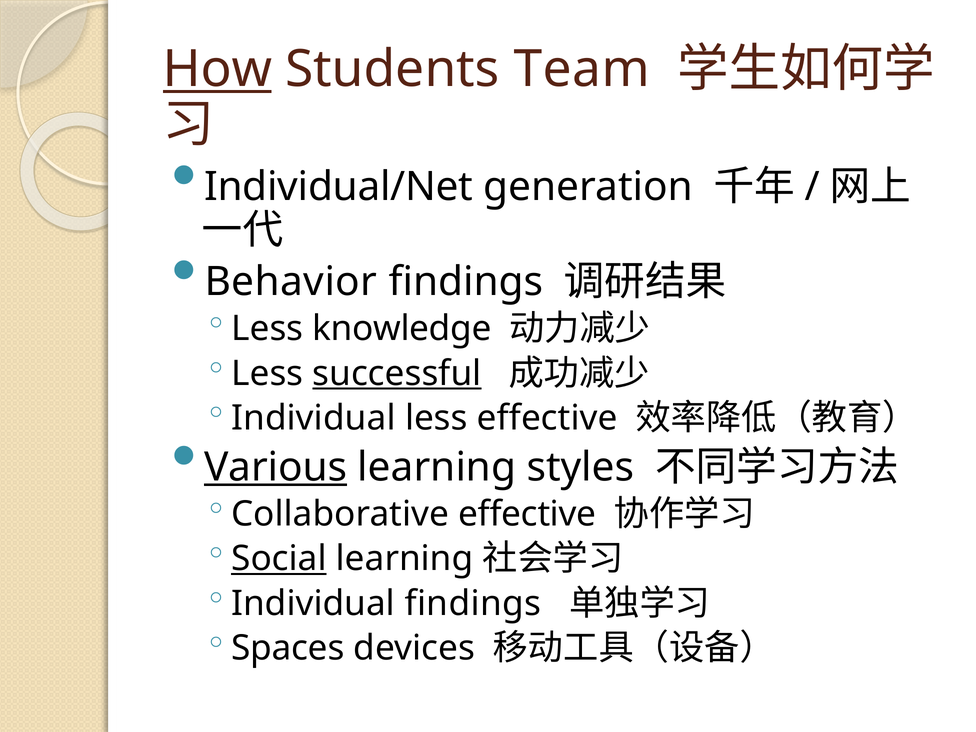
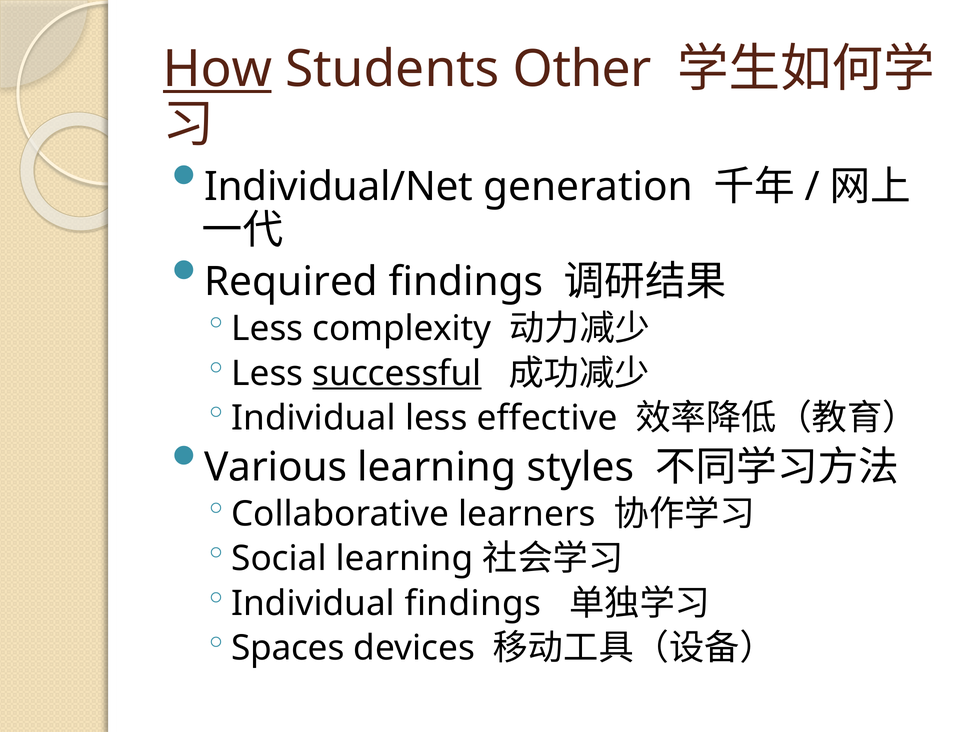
Team: Team -> Other
Behavior: Behavior -> Required
knowledge: knowledge -> complexity
Various underline: present -> none
Collaborative effective: effective -> learners
Social underline: present -> none
